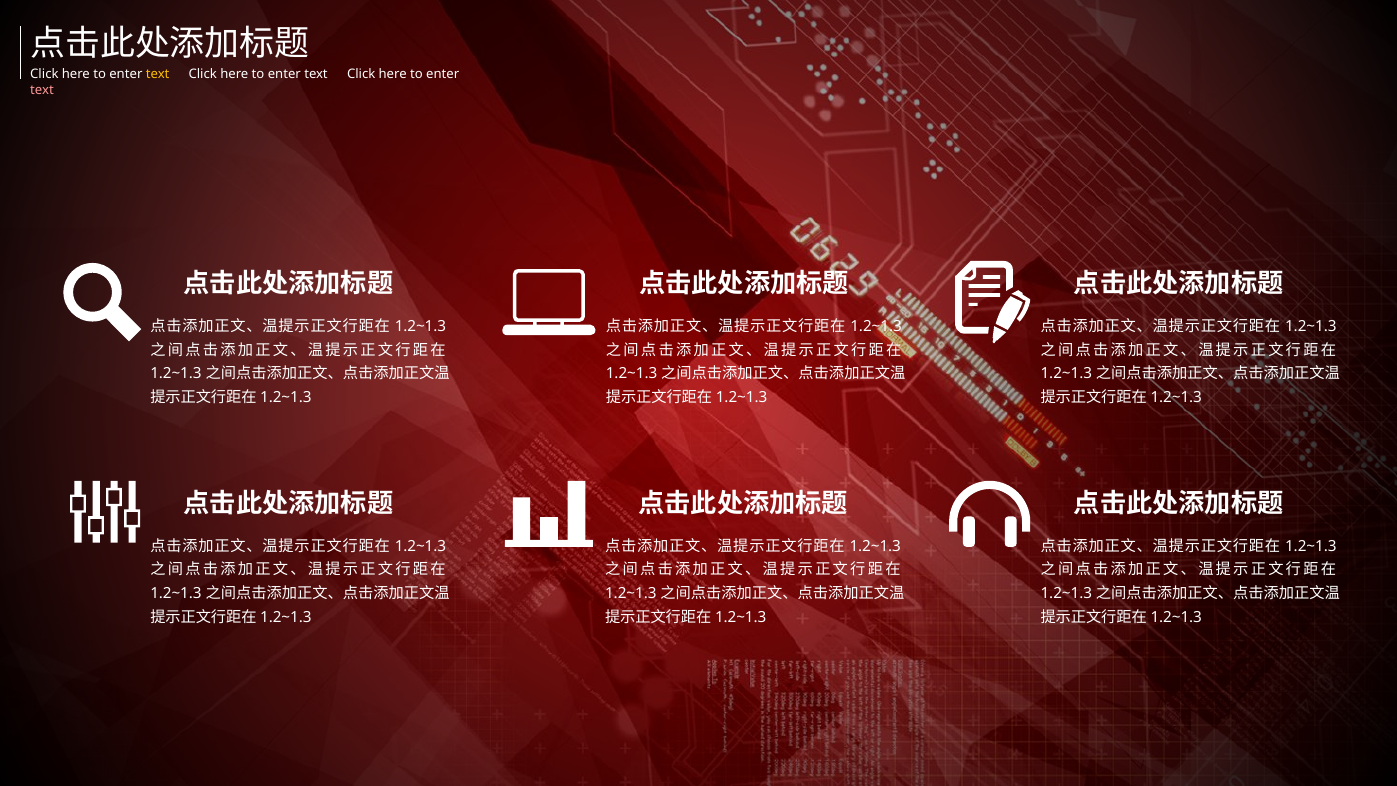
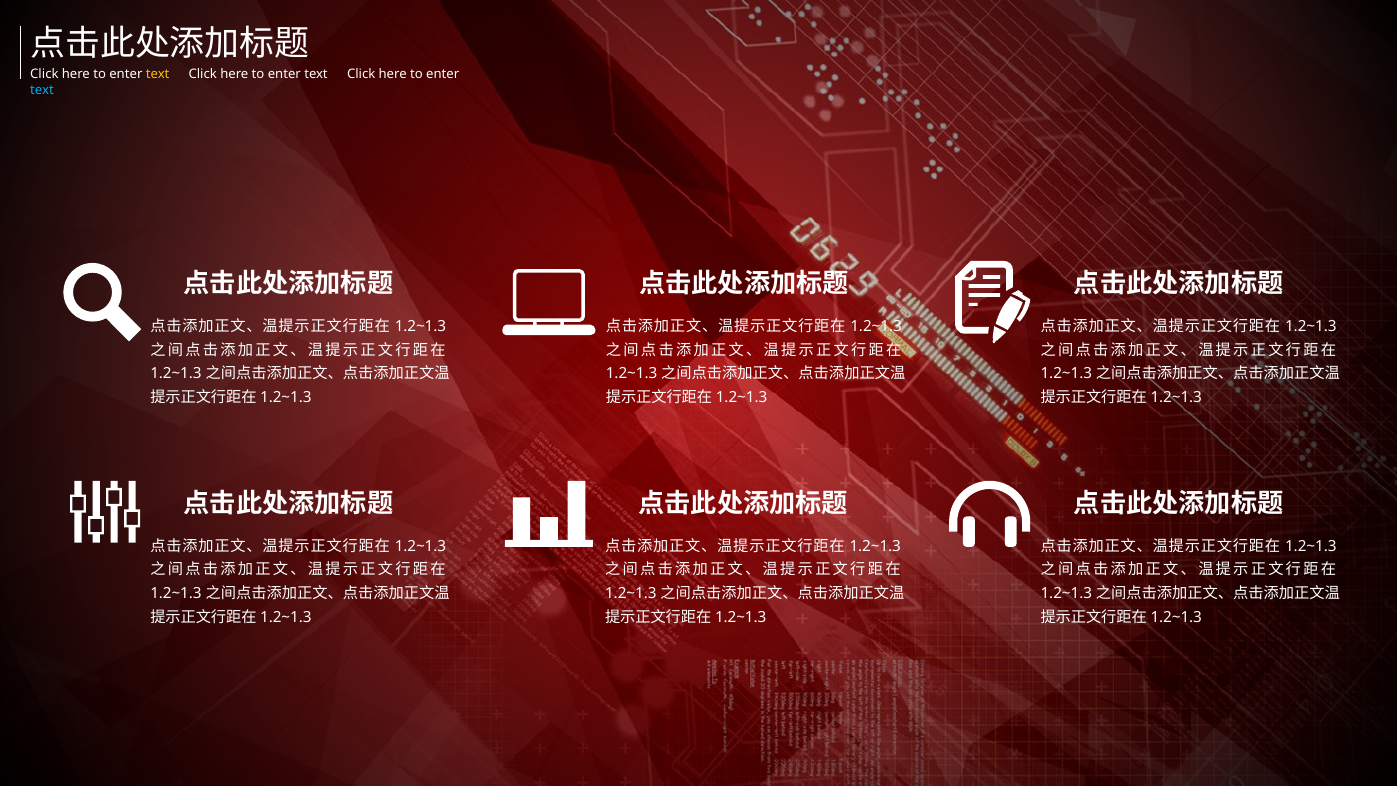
text at (42, 90) colour: pink -> light blue
